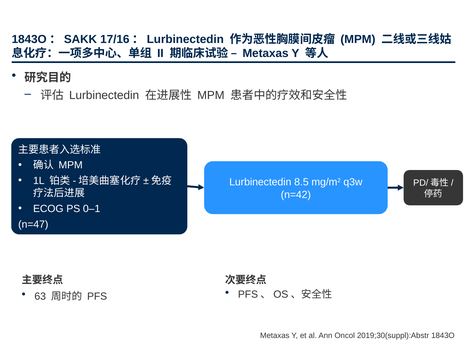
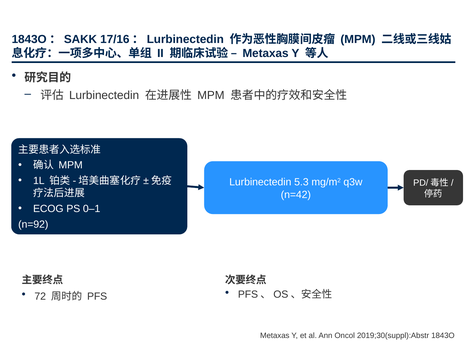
8.5: 8.5 -> 5.3
n=47: n=47 -> n=92
63: 63 -> 72
